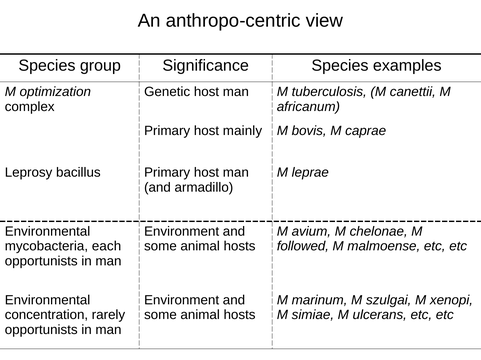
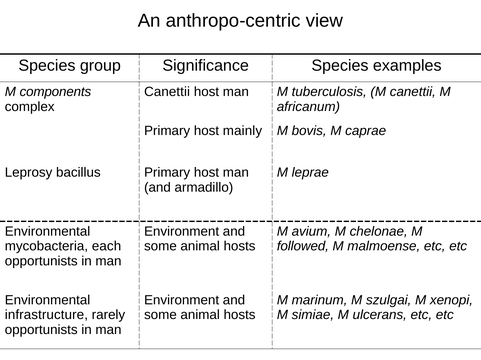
optimization: optimization -> components
Genetic at (167, 92): Genetic -> Canettii
concentration: concentration -> infrastructure
